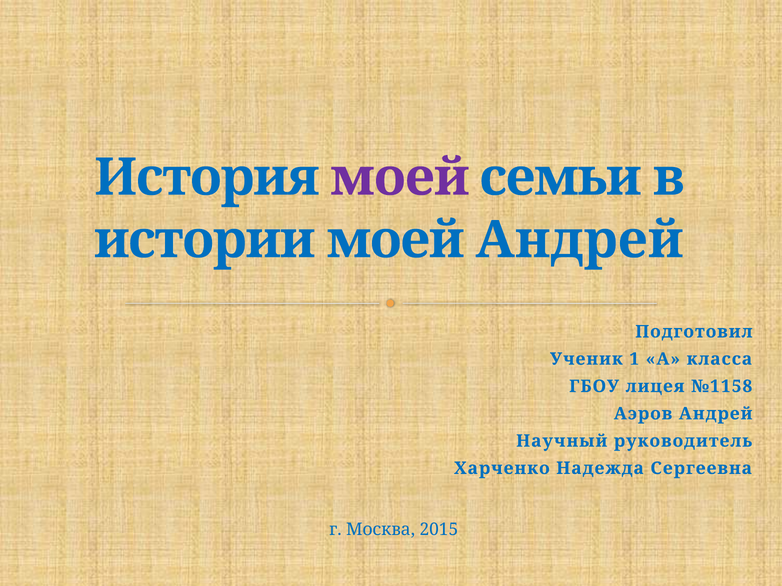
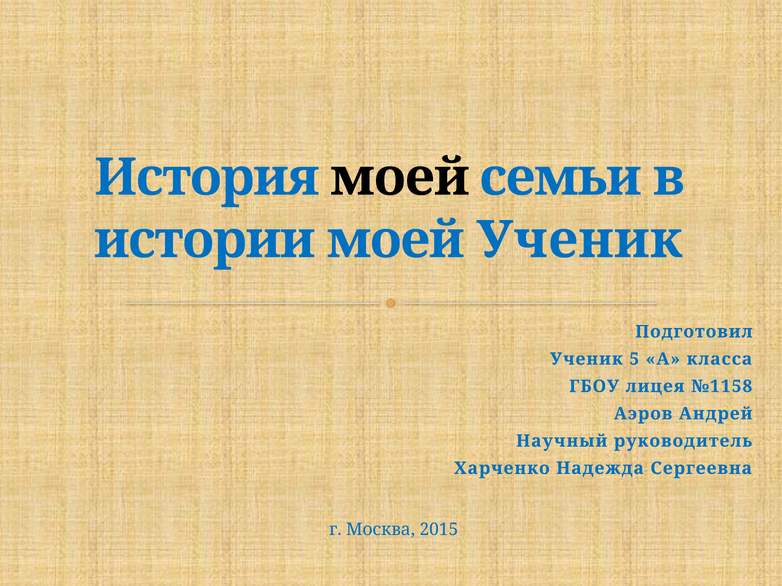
моей at (400, 178) colour: purple -> black
моей Андрей: Андрей -> Ученик
1: 1 -> 5
